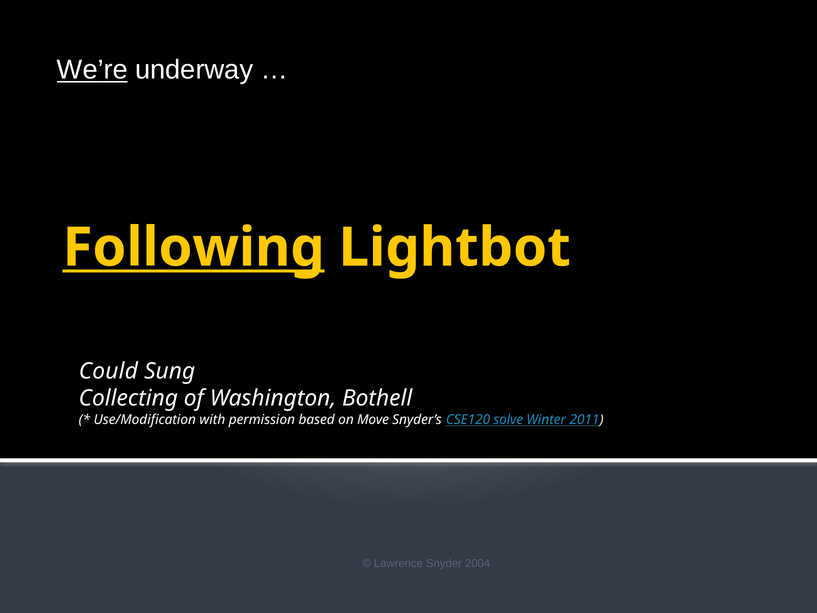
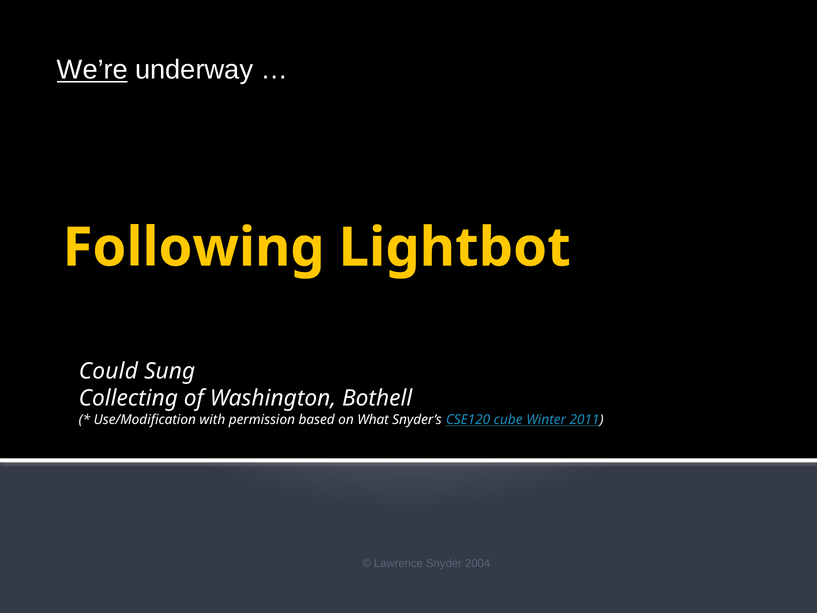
Following underline: present -> none
Move: Move -> What
solve: solve -> cube
